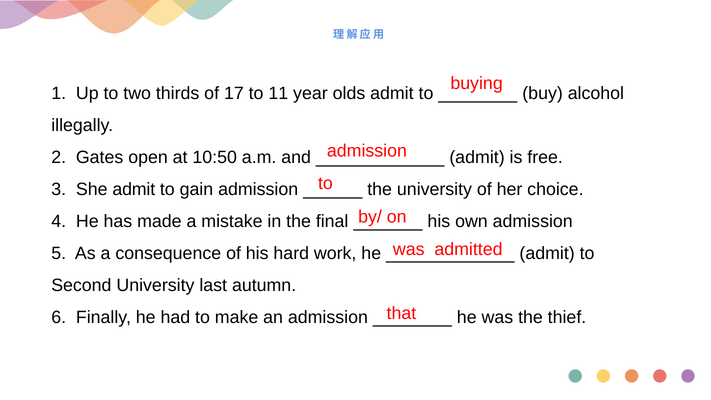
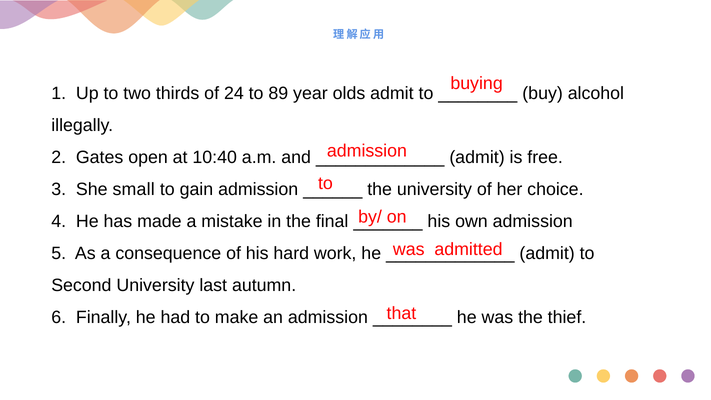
17: 17 -> 24
11: 11 -> 89
10:50: 10:50 -> 10:40
She admit: admit -> small
